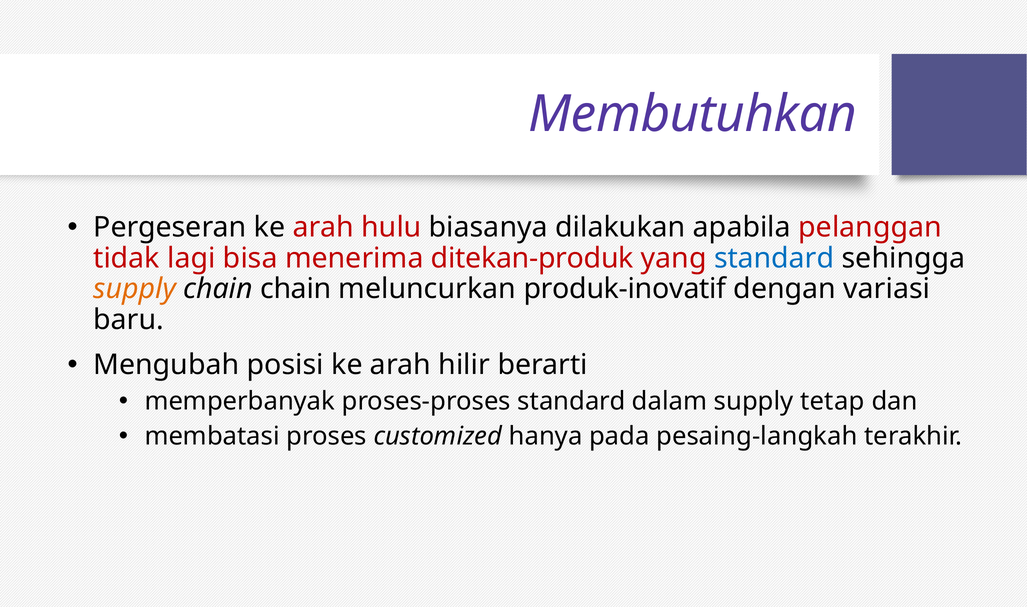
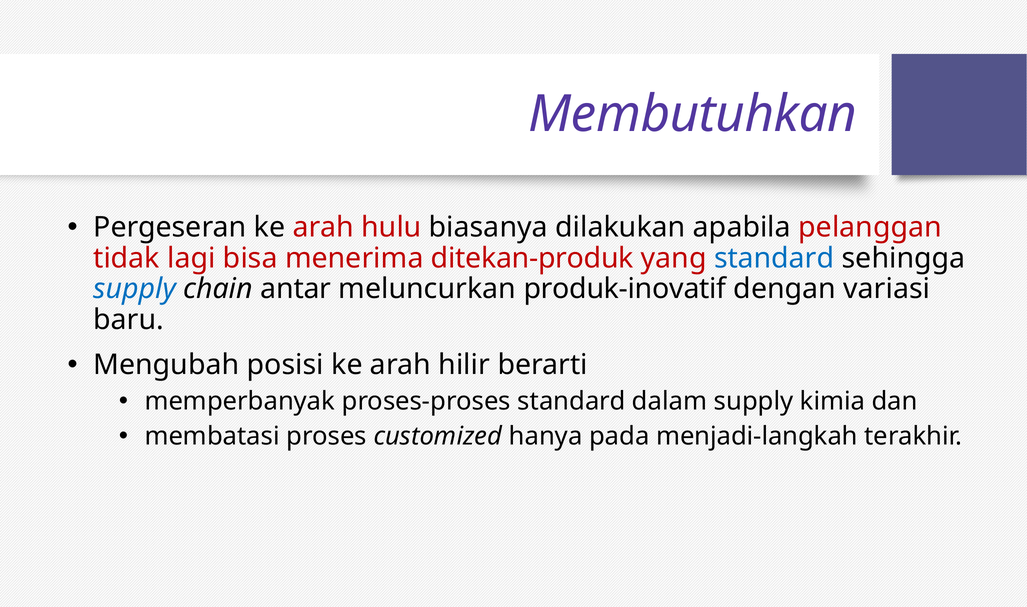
supply at (135, 289) colour: orange -> blue
chain chain: chain -> antar
tetap: tetap -> kimia
pesaing-langkah: pesaing-langkah -> menjadi-langkah
